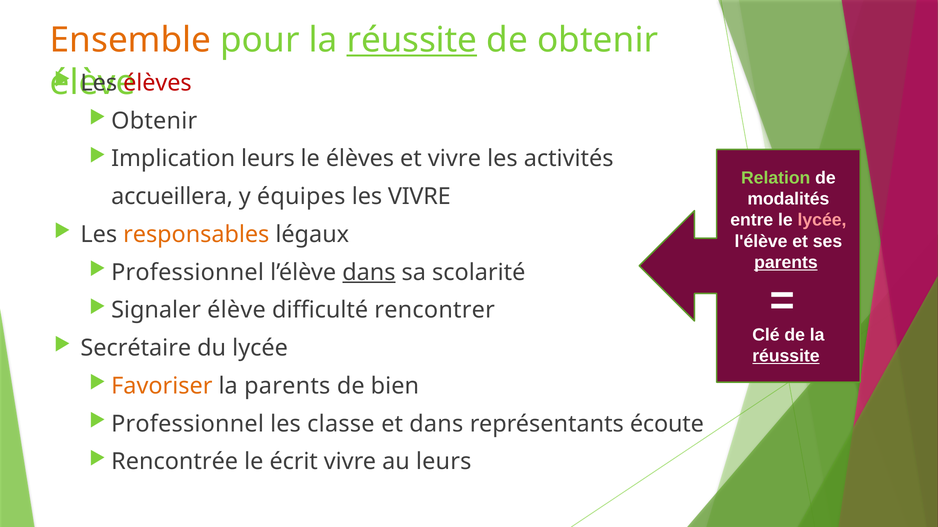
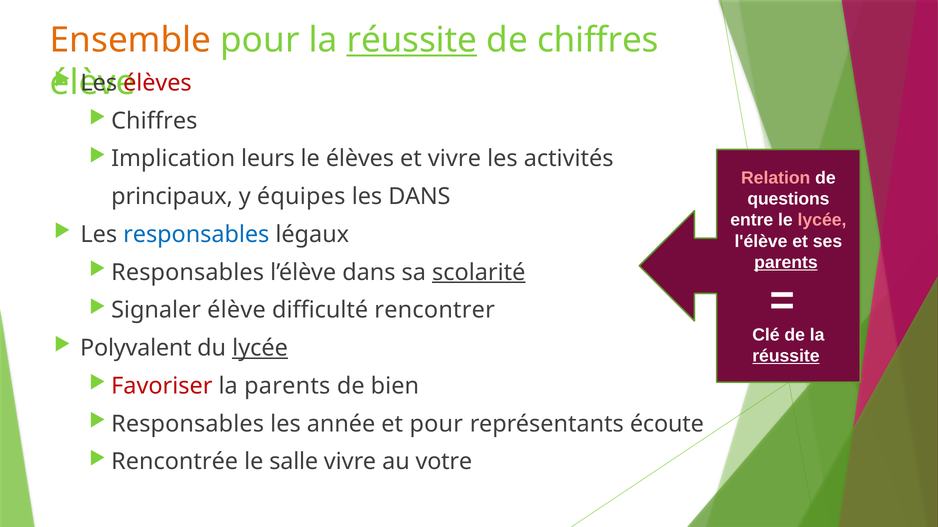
de obtenir: obtenir -> chiffres
Obtenir at (154, 121): Obtenir -> Chiffres
Relation colour: light green -> pink
accueillera: accueillera -> principaux
les VIVRE: VIVRE -> DANS
modalités: modalités -> questions
responsables at (196, 235) colour: orange -> blue
Professionnel at (188, 273): Professionnel -> Responsables
dans at (369, 273) underline: present -> none
scolarité underline: none -> present
Secrétaire: Secrétaire -> Polyvalent
lycée at (260, 348) underline: none -> present
Favoriser colour: orange -> red
Professionnel at (188, 424): Professionnel -> Responsables
classe: classe -> année
et dans: dans -> pour
écrit: écrit -> salle
au leurs: leurs -> votre
